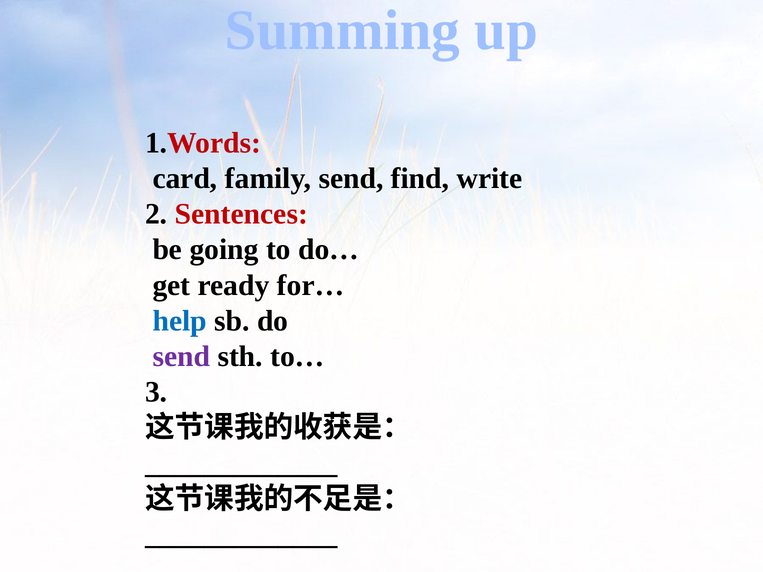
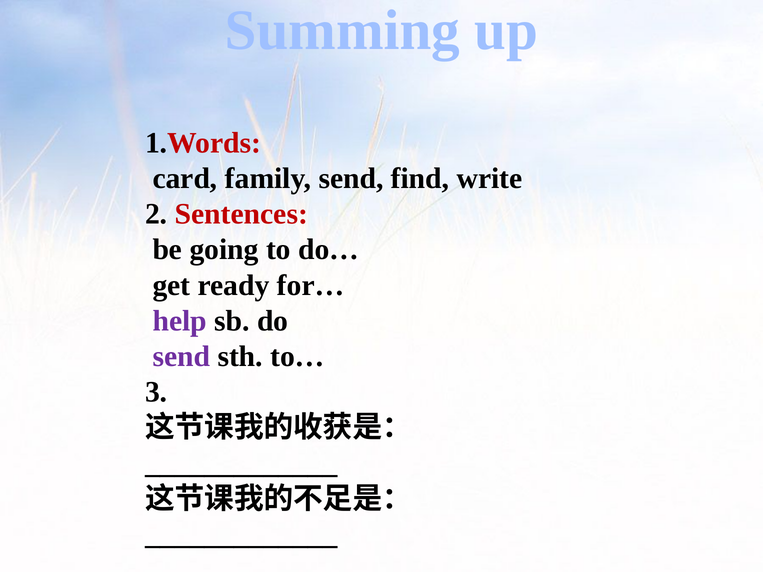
help colour: blue -> purple
